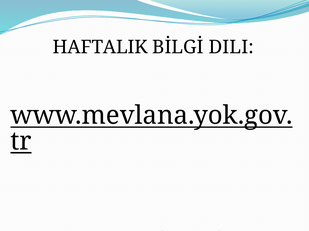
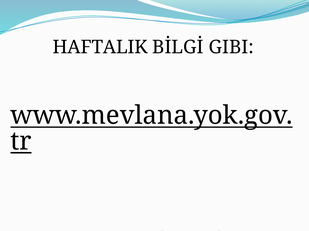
DILI: DILI -> GIBI
